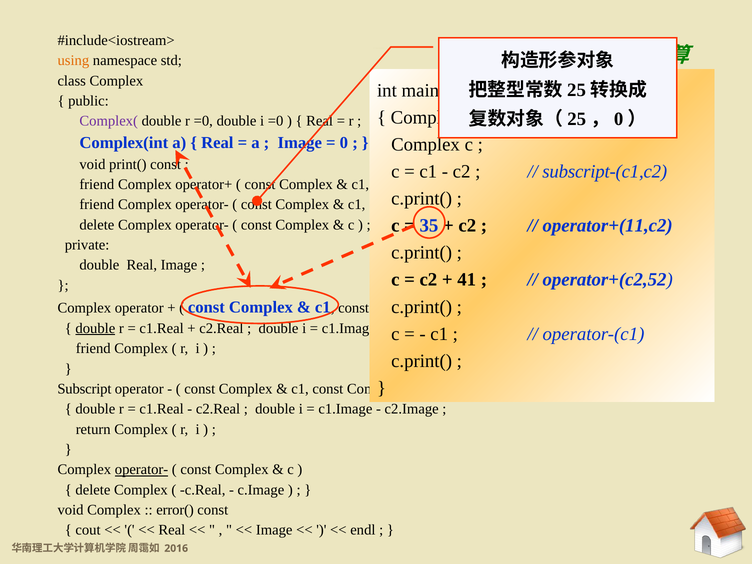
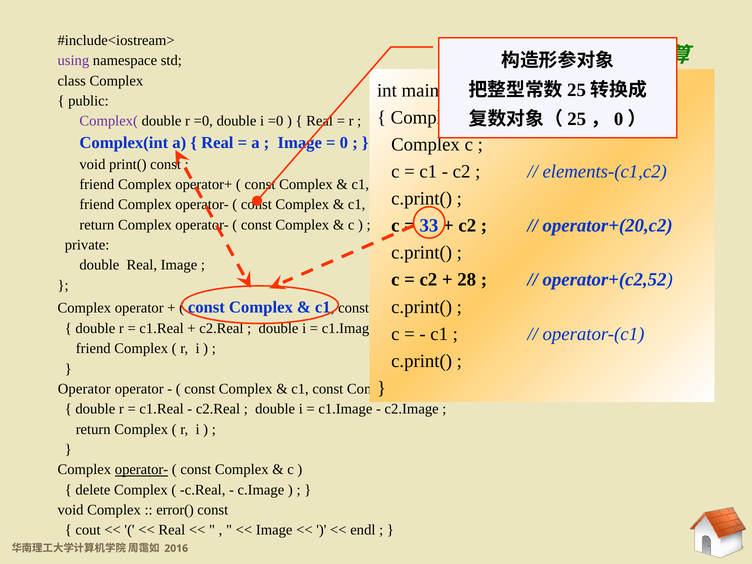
using colour: orange -> purple
subscript-(c1,c2: subscript-(c1,c2 -> elements-(c1,c2
35: 35 -> 33
operator+(11,c2: operator+(11,c2 -> operator+(20,c2
delete at (97, 225): delete -> return
41: 41 -> 28
double at (95, 328) underline: present -> none
Subscript at (84, 389): Subscript -> Operator
